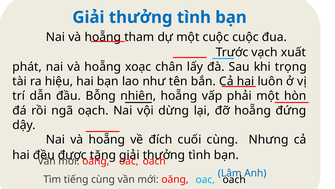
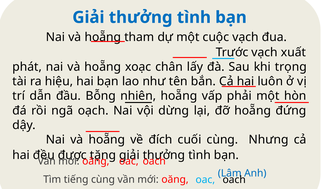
cuộc cuộc: cuộc -> vạch
